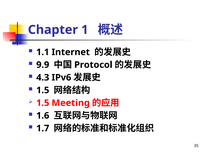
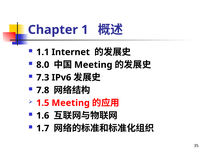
9.9: 9.9 -> 8.0
Protocol at (93, 65): Protocol -> Meeting
4.3: 4.3 -> 7.3
1.5 at (43, 91): 1.5 -> 7.8
